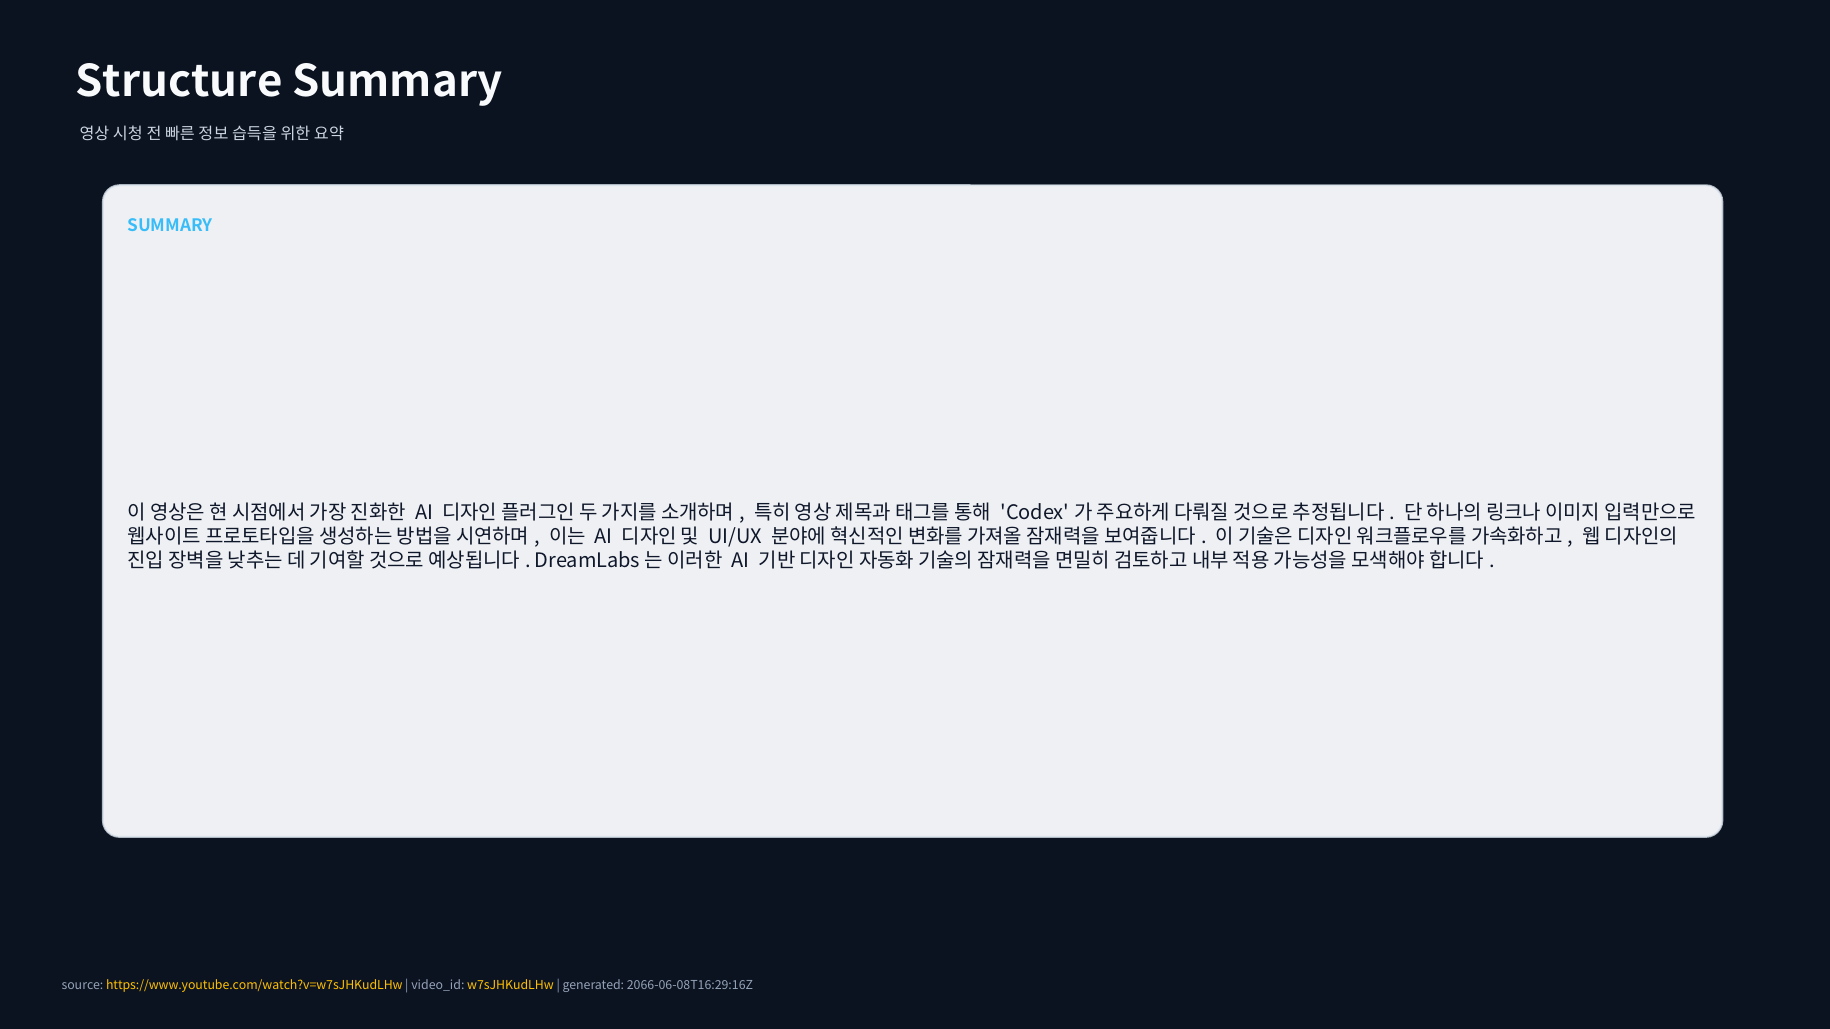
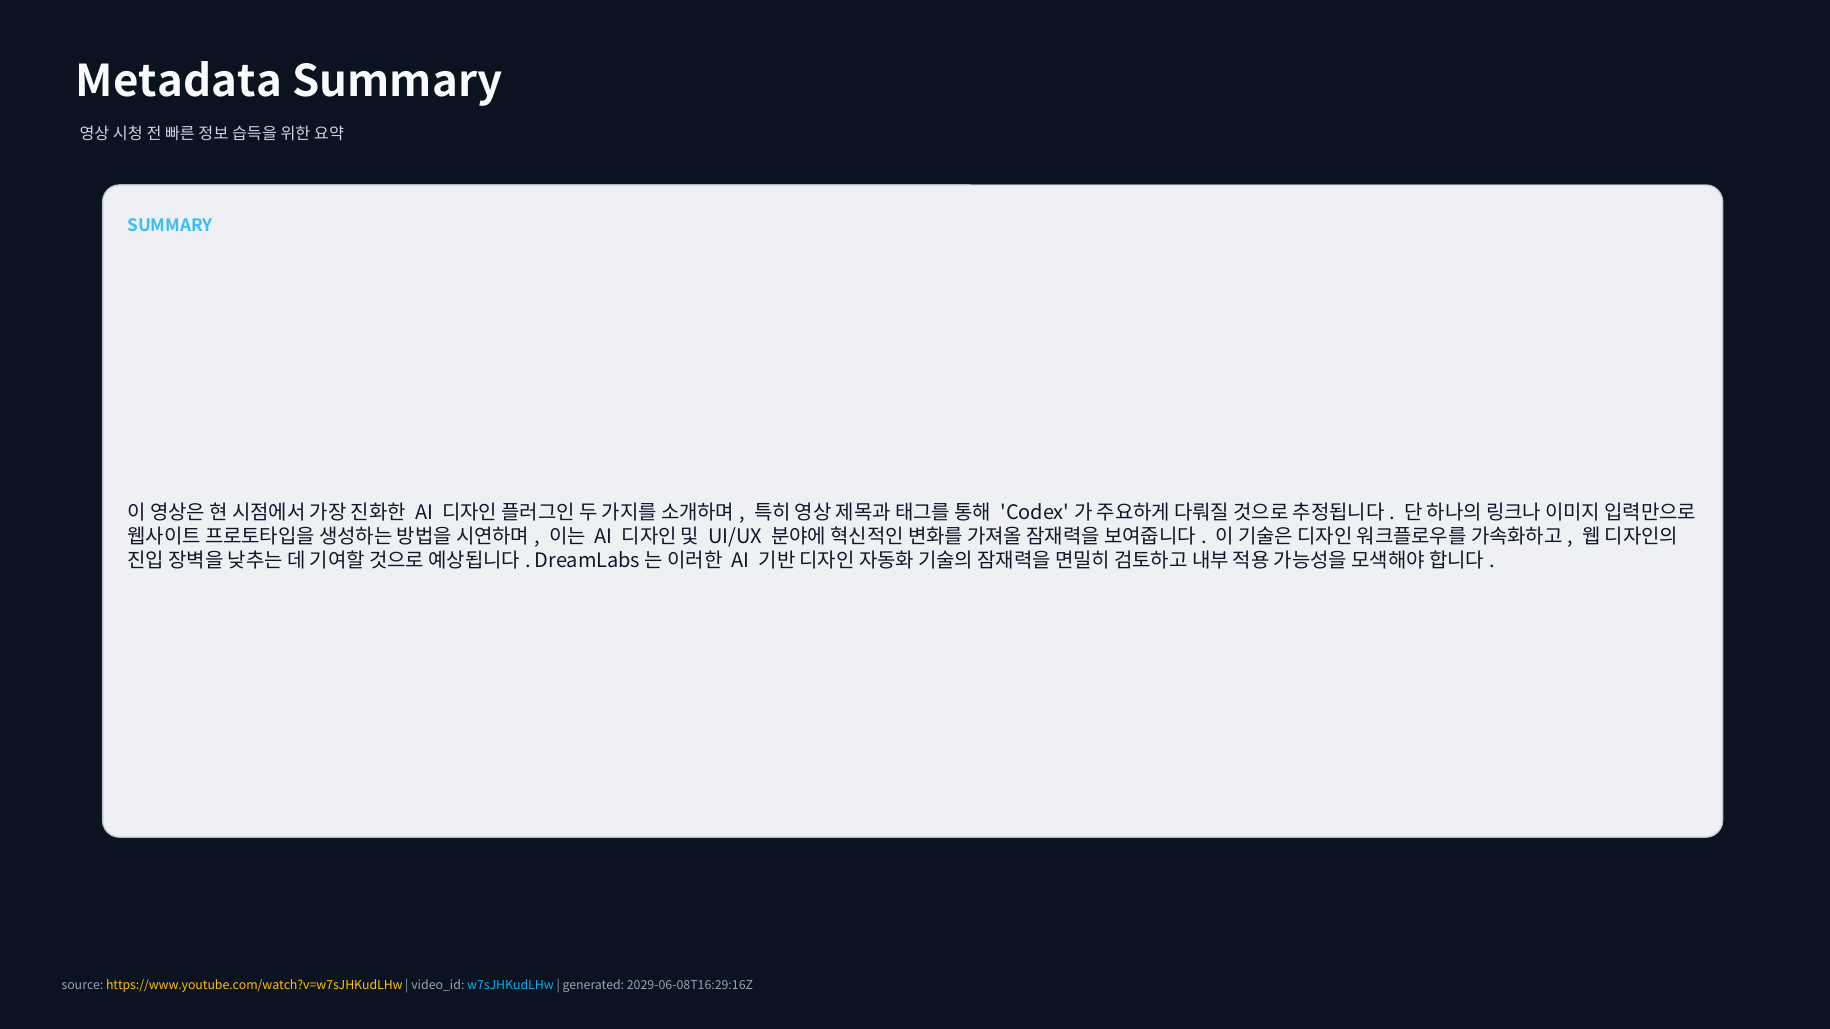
Structure: Structure -> Metadata
w7sJHKudLHw colour: yellow -> light blue
2066-06-08T16:29:16Z: 2066-06-08T16:29:16Z -> 2029-06-08T16:29:16Z
